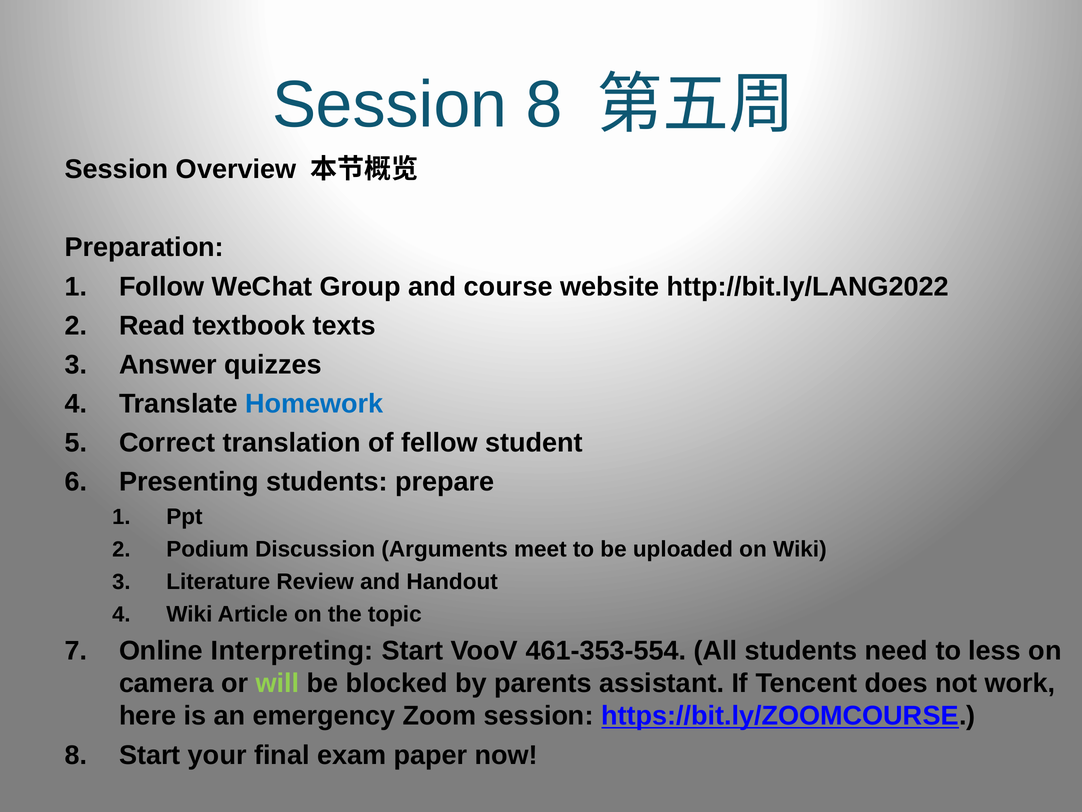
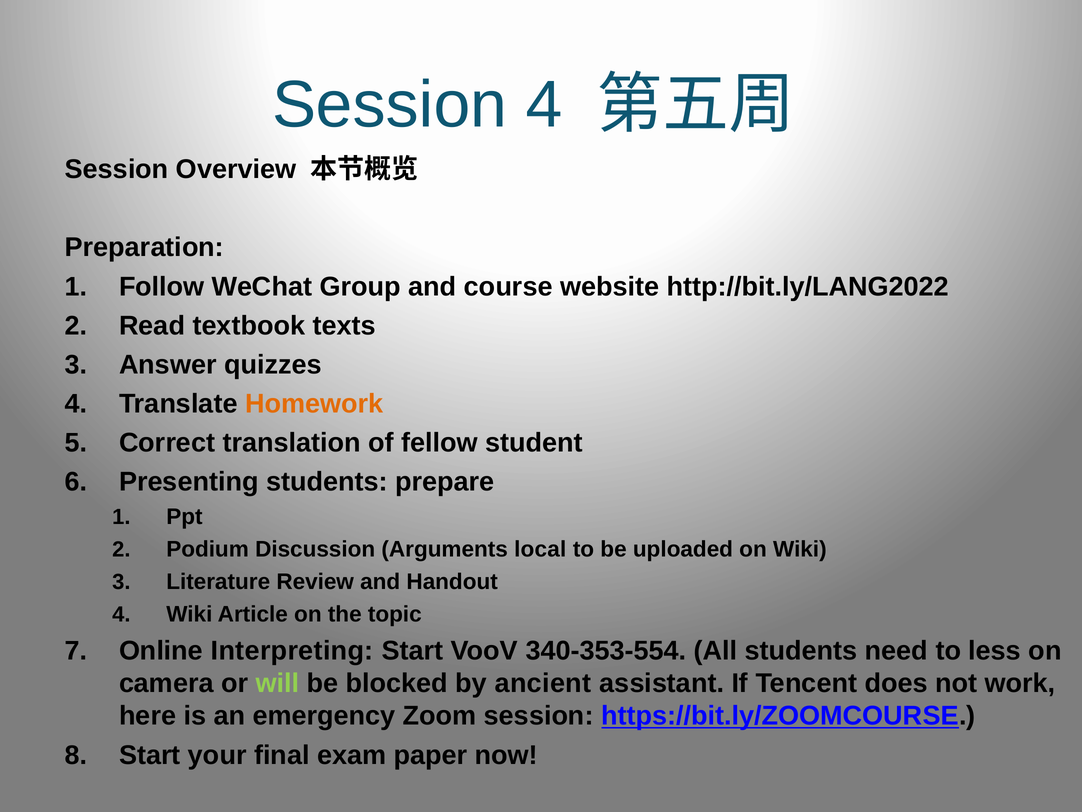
Session 8: 8 -> 4
Homework colour: blue -> orange
meet: meet -> local
461-353-554: 461-353-554 -> 340-353-554
parents: parents -> ancient
